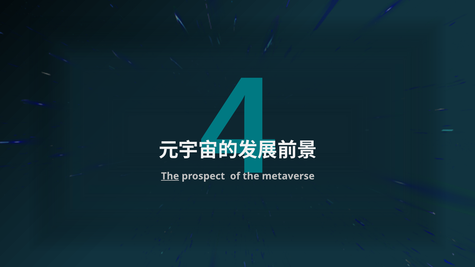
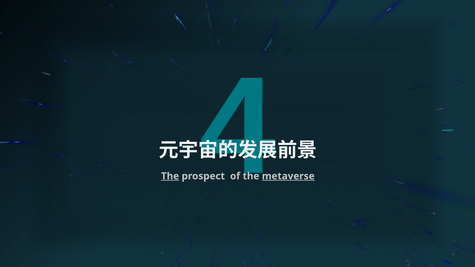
metaverse underline: none -> present
